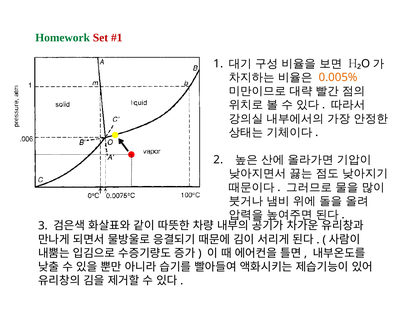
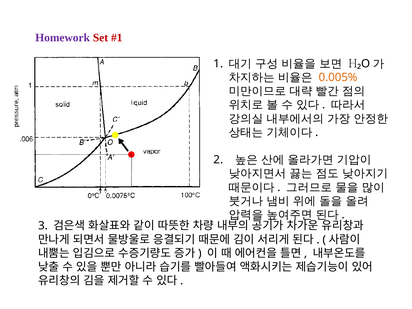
Homework colour: green -> purple
